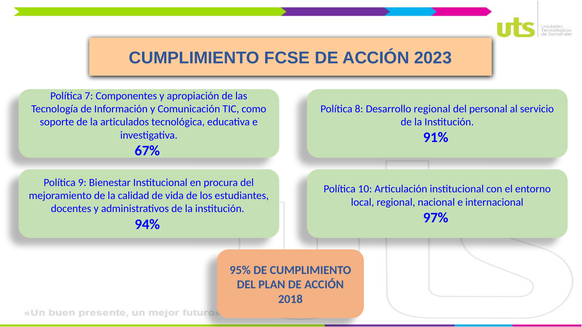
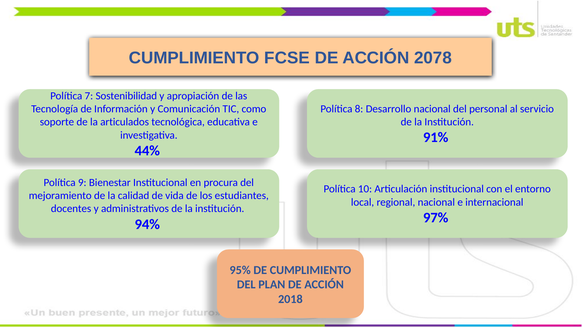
2023: 2023 -> 2078
Componentes: Componentes -> Sostenibilidad
Desarrollo regional: regional -> nacional
67%: 67% -> 44%
